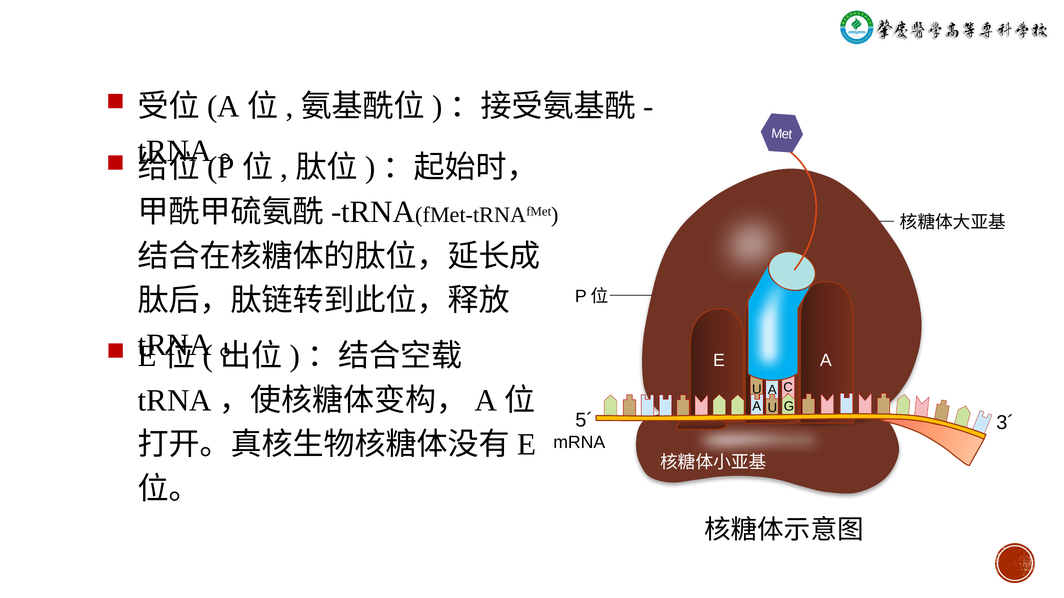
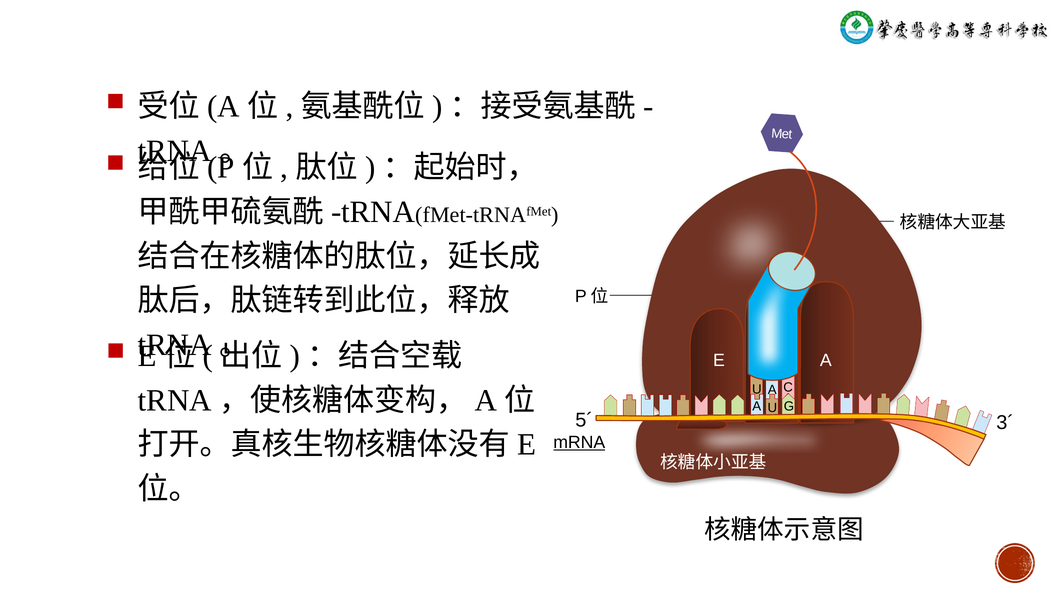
mRNA underline: none -> present
